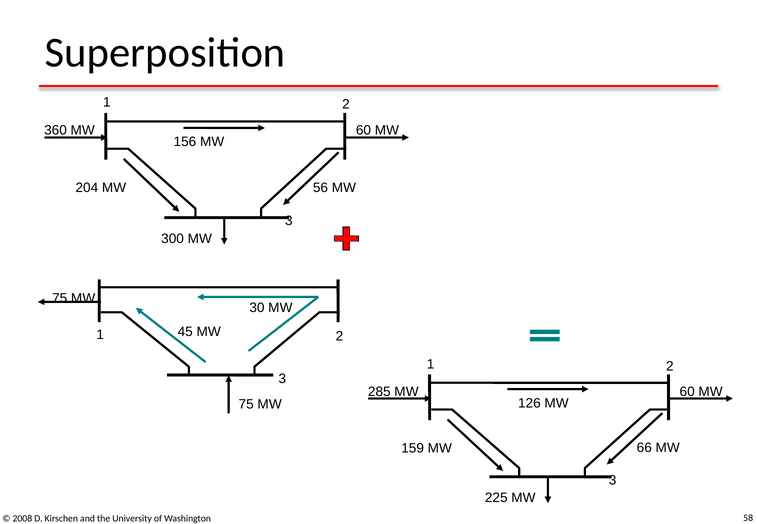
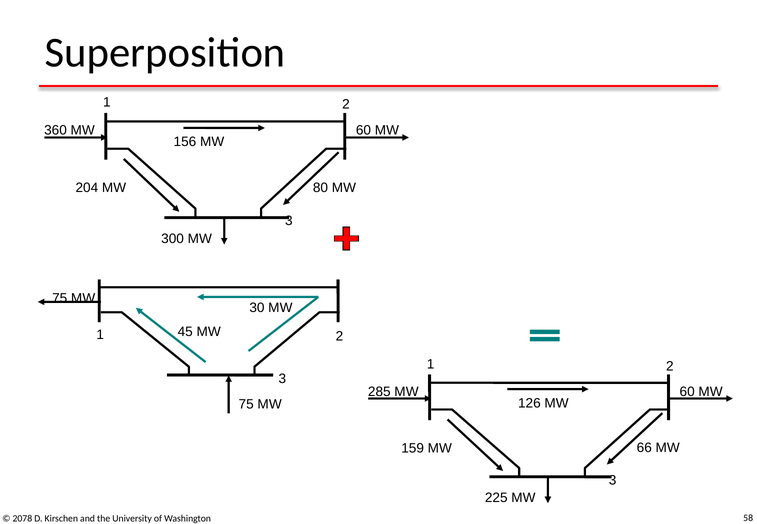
56: 56 -> 80
2008: 2008 -> 2078
